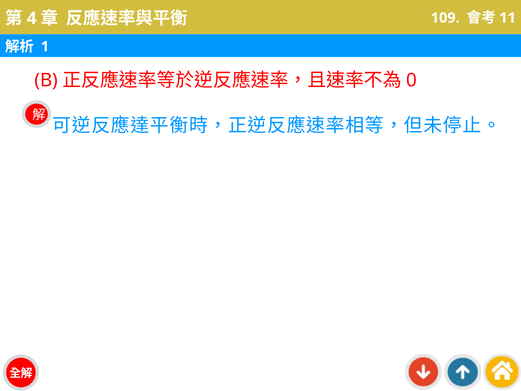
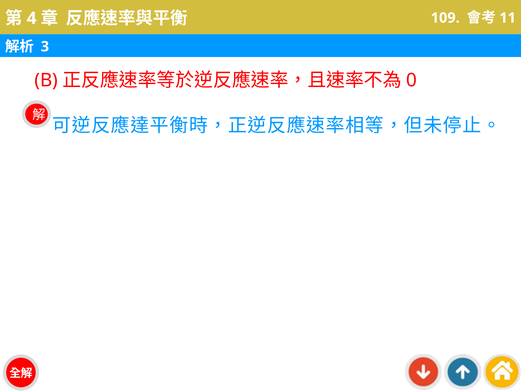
1: 1 -> 3
